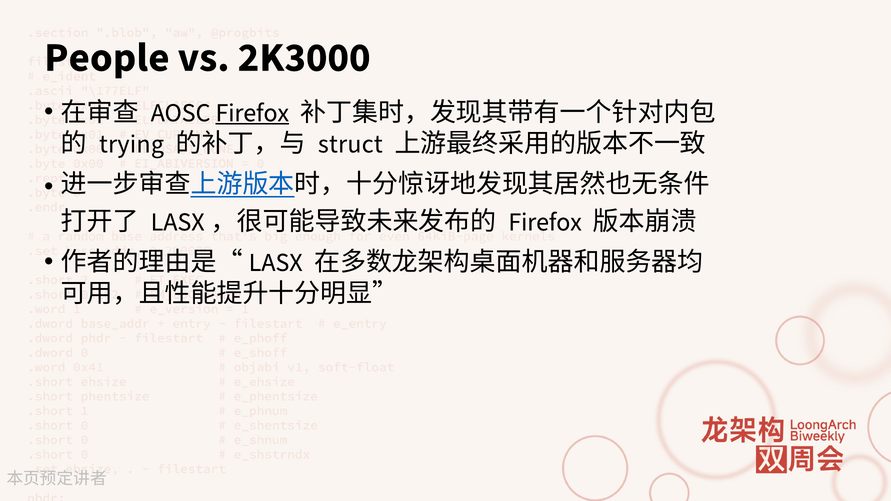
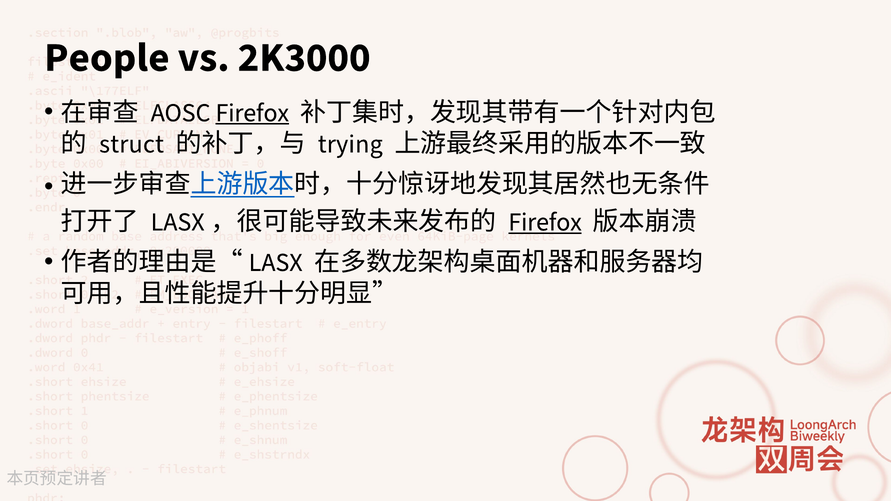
trying: trying -> struct
struct: struct -> trying
Firefox at (545, 222) underline: none -> present
